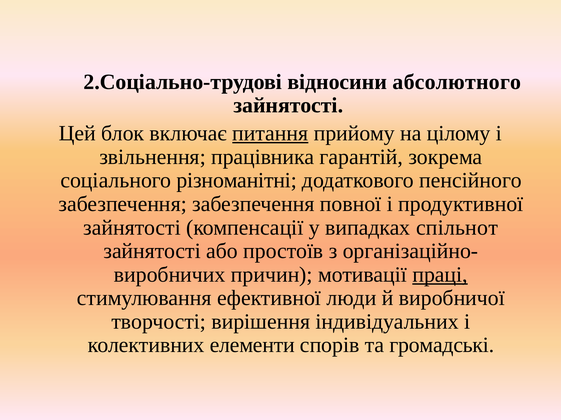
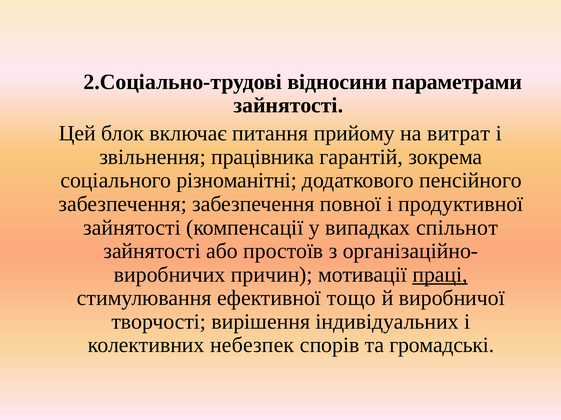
абсолютного: абсолютного -> параметрами
питання underline: present -> none
цілому: цілому -> витрат
люди: люди -> тощо
елементи: елементи -> небезпек
